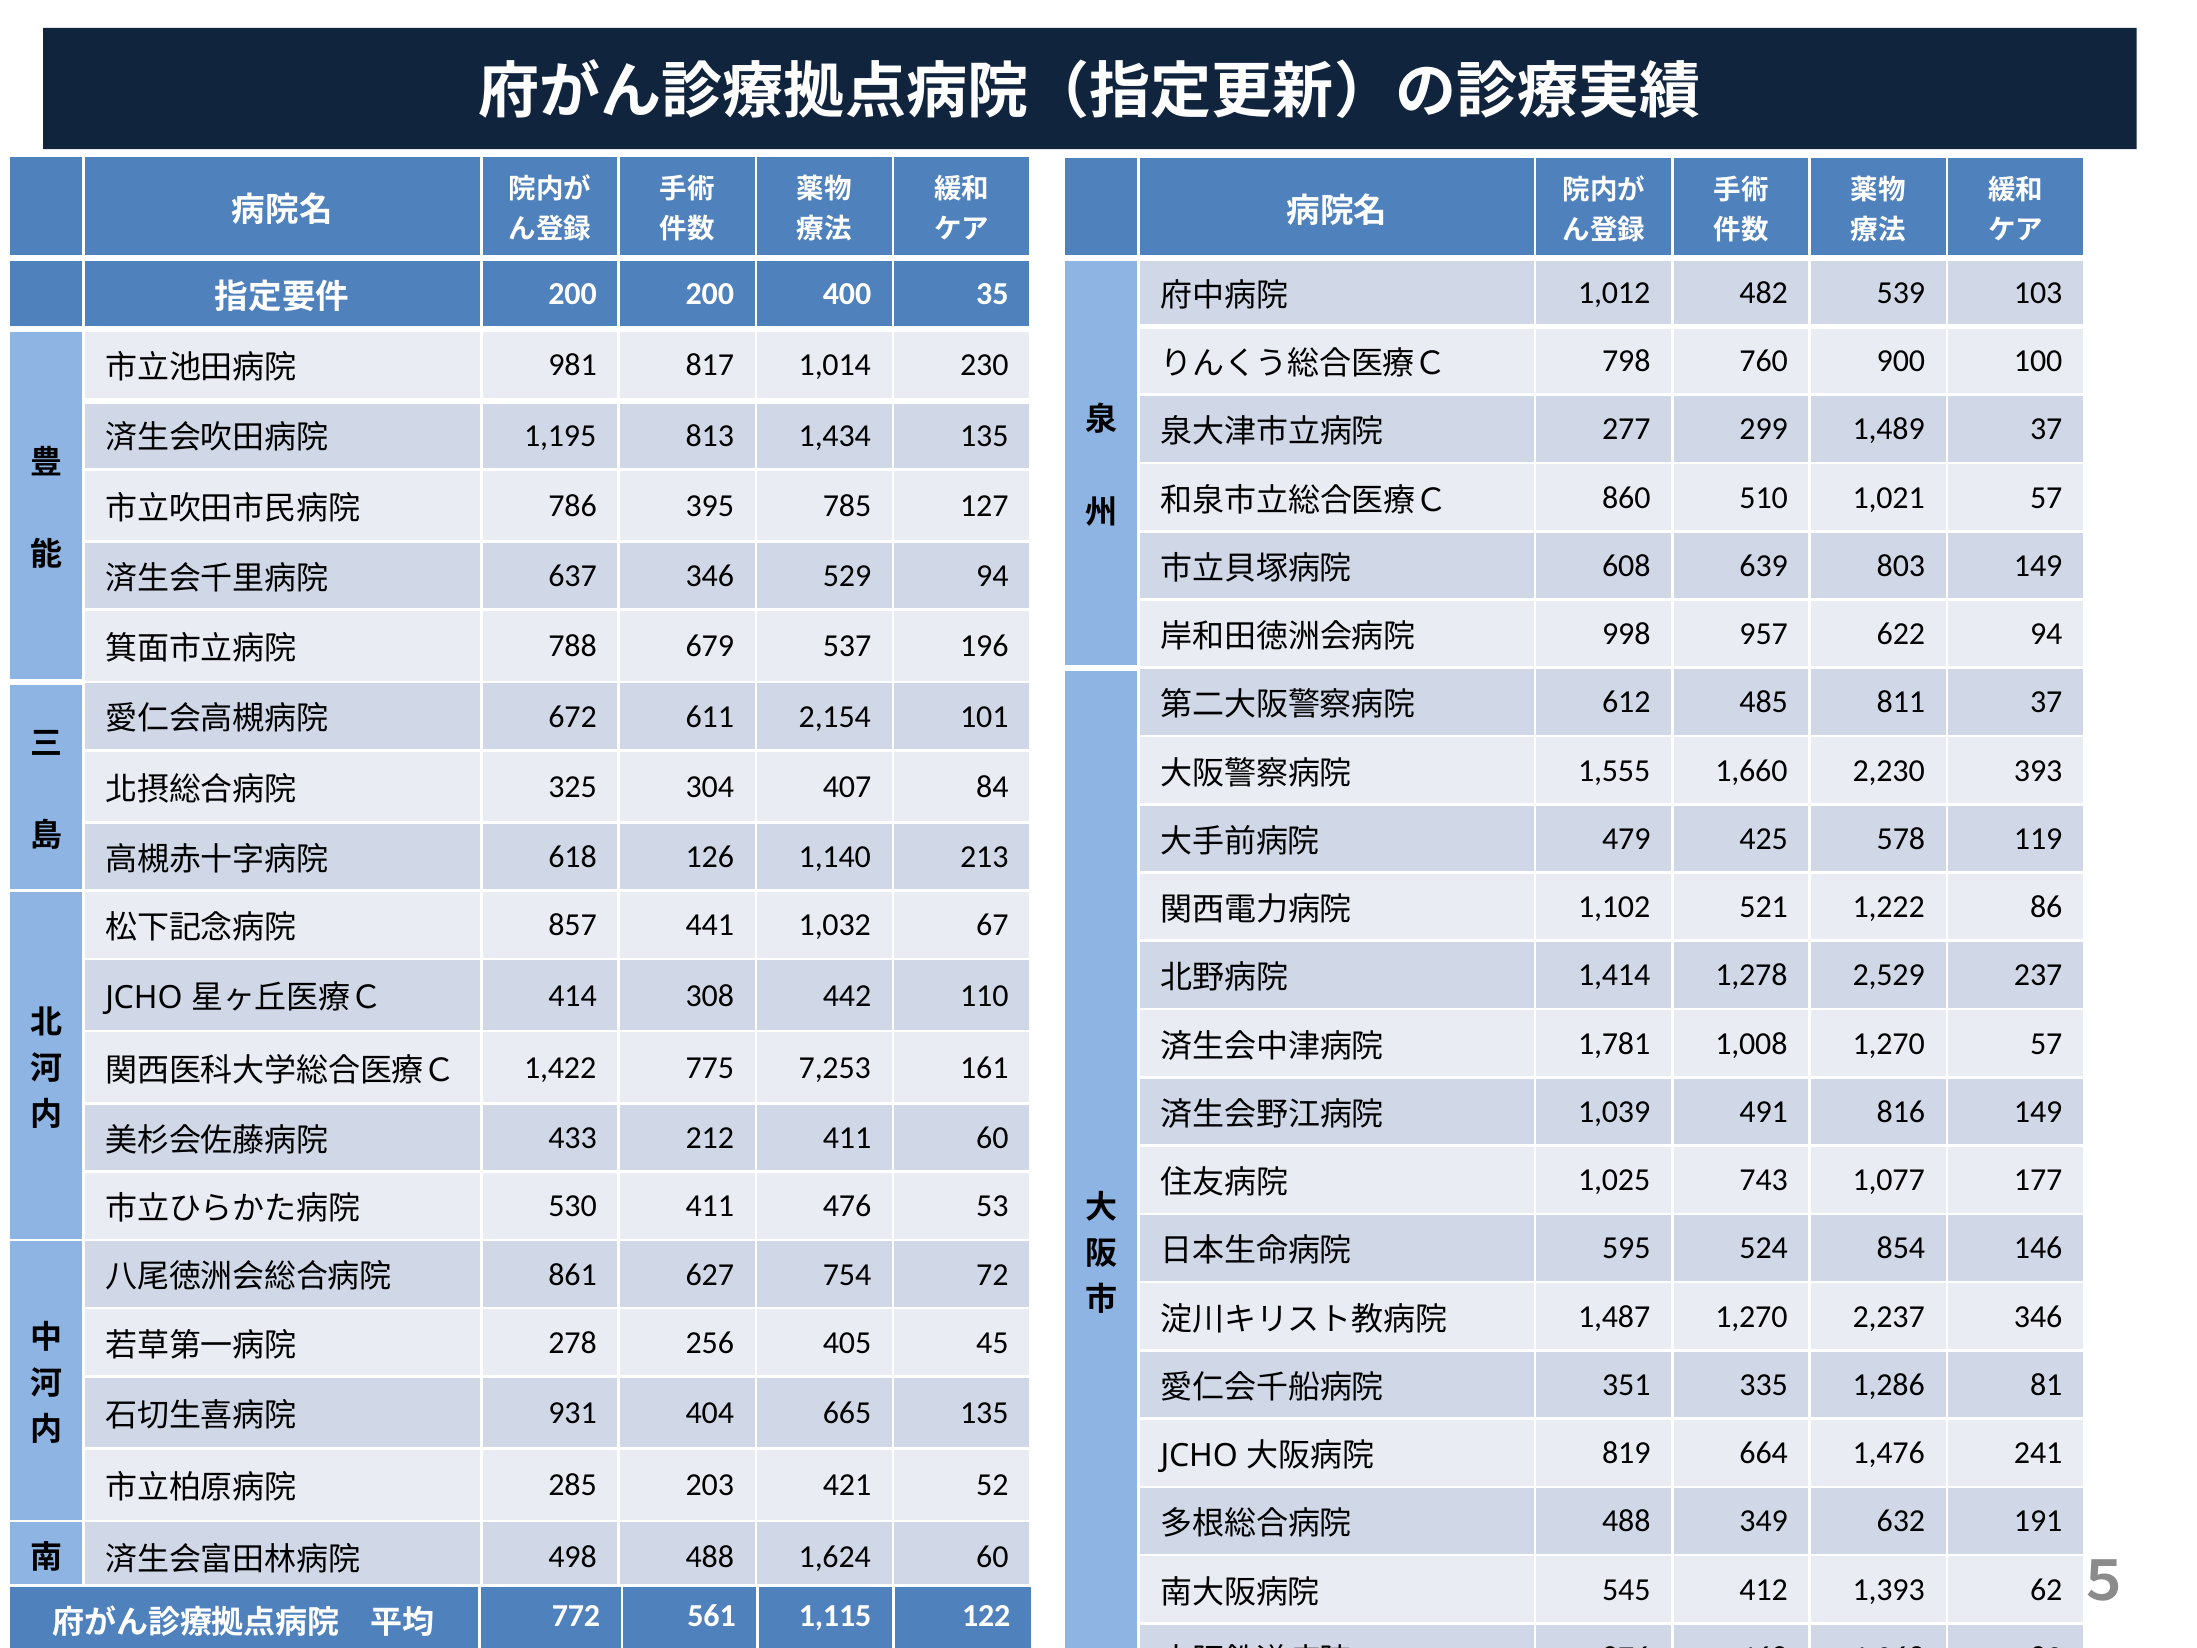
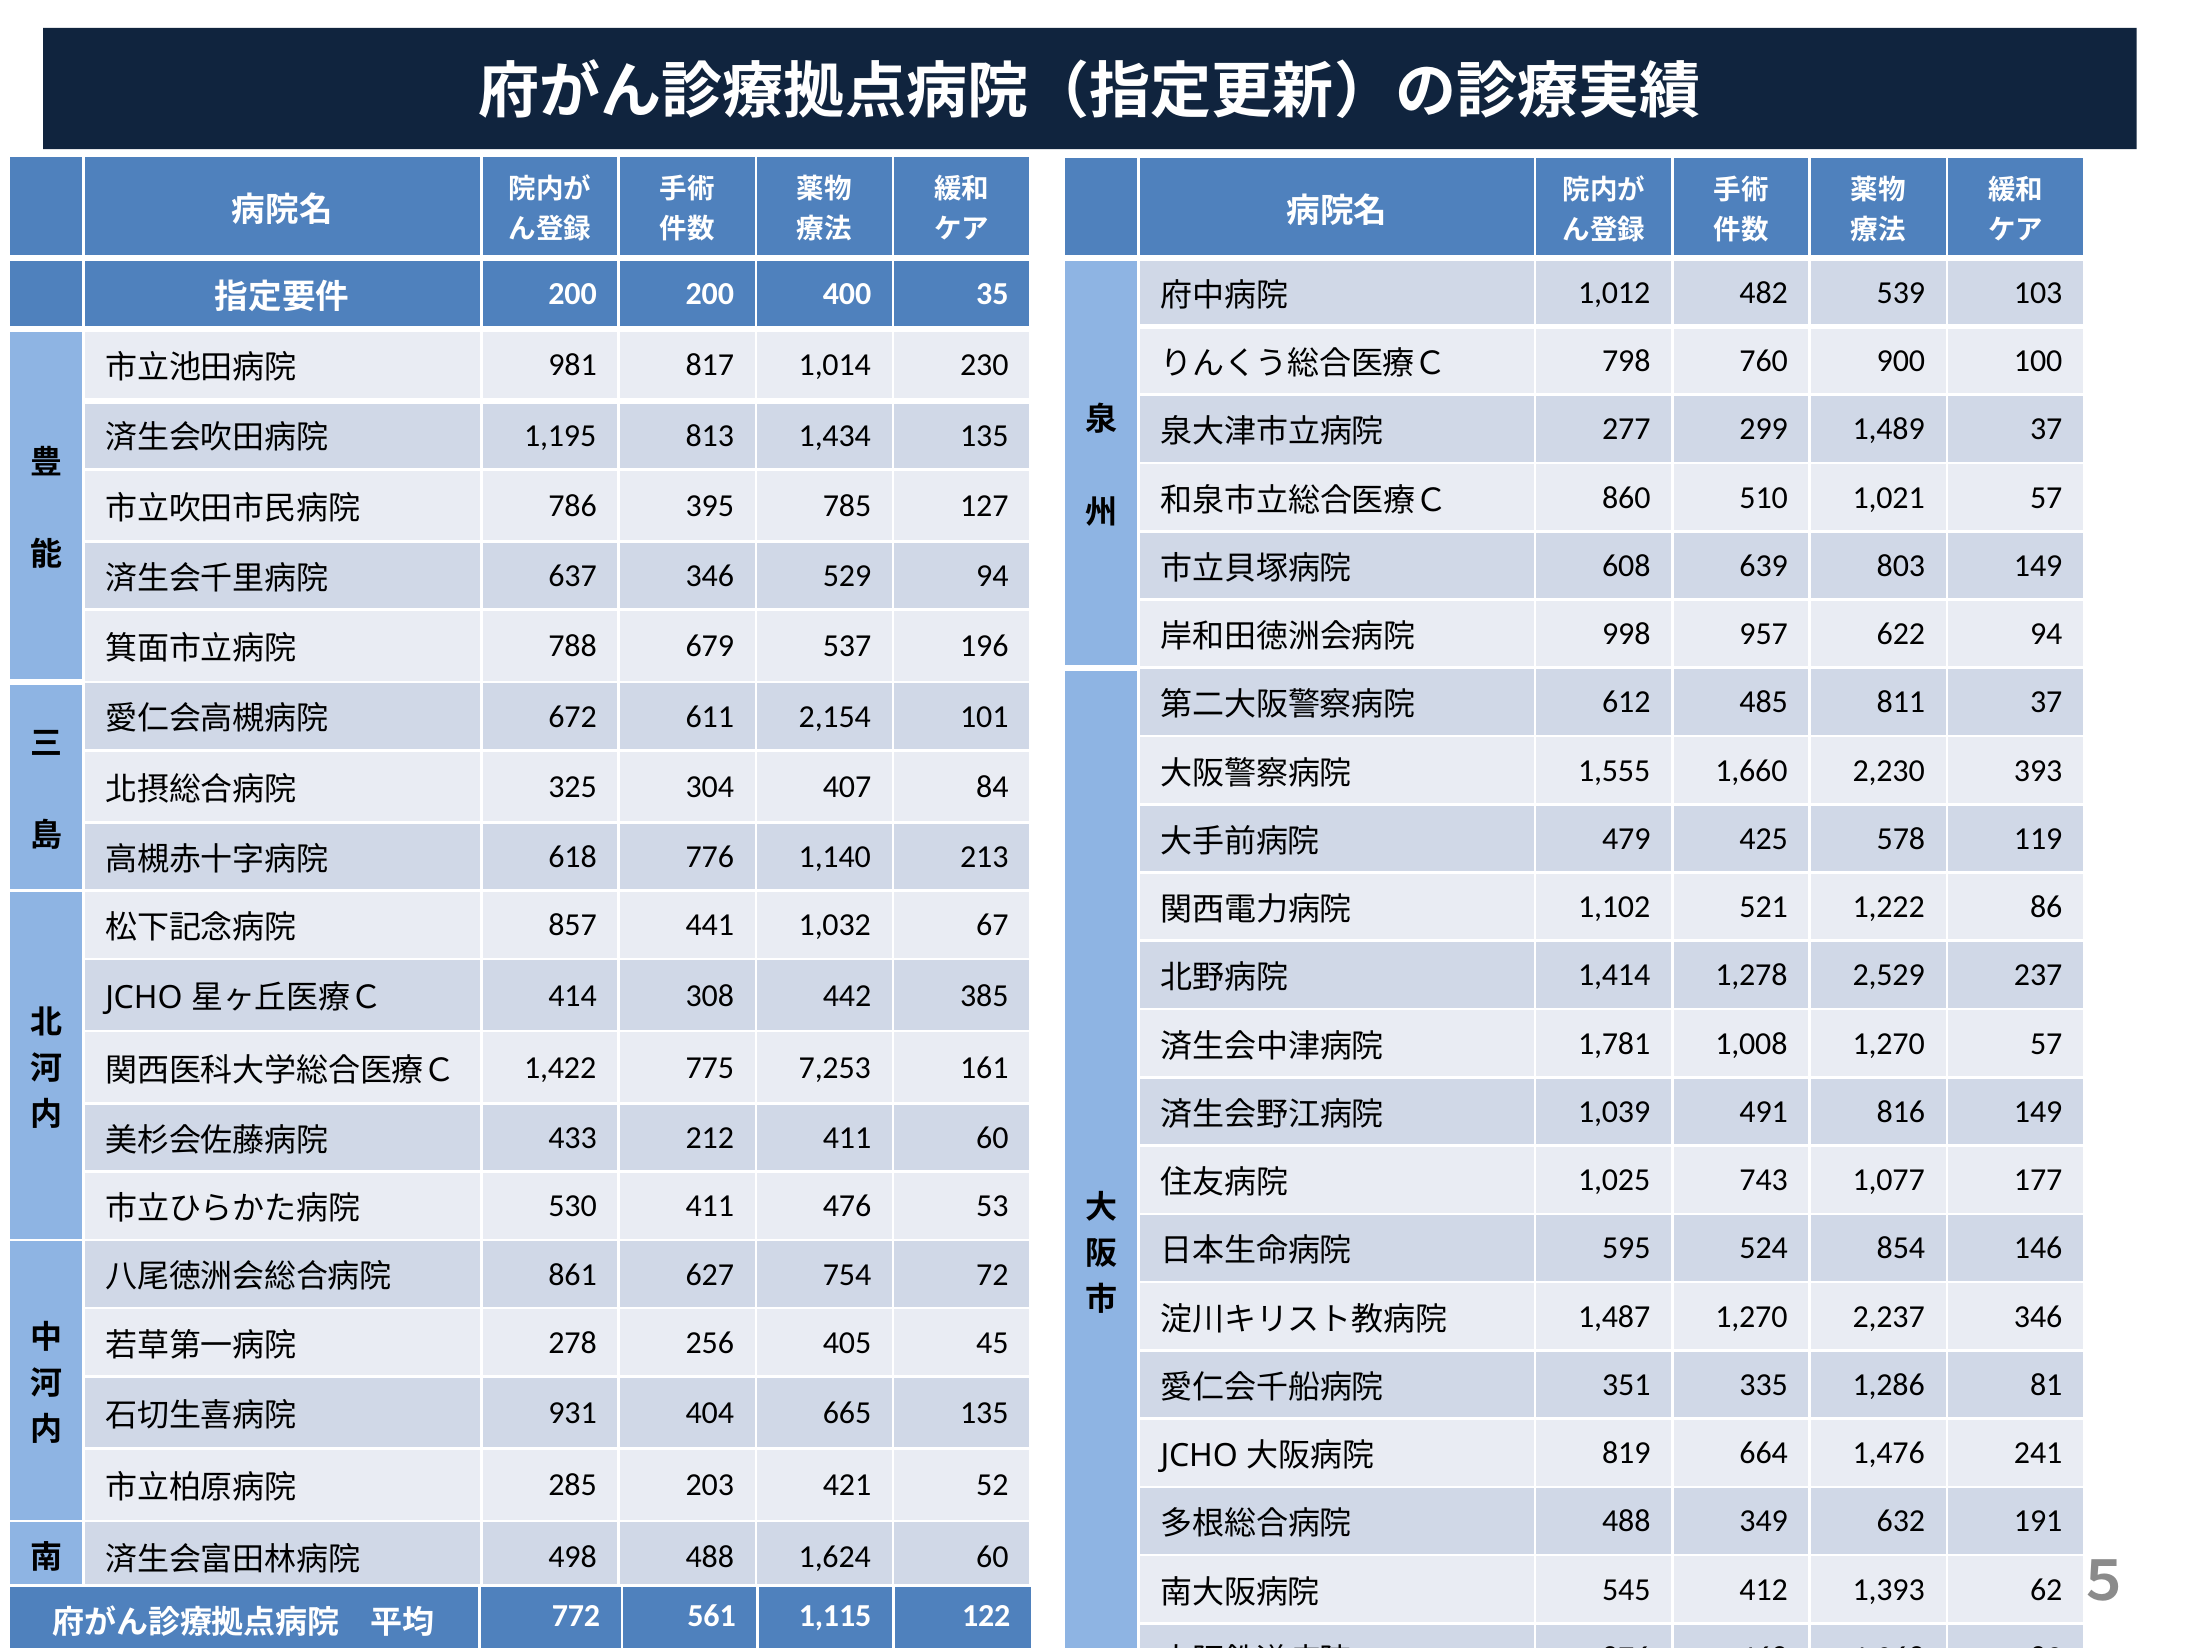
126: 126 -> 776
442 110: 110 -> 385
